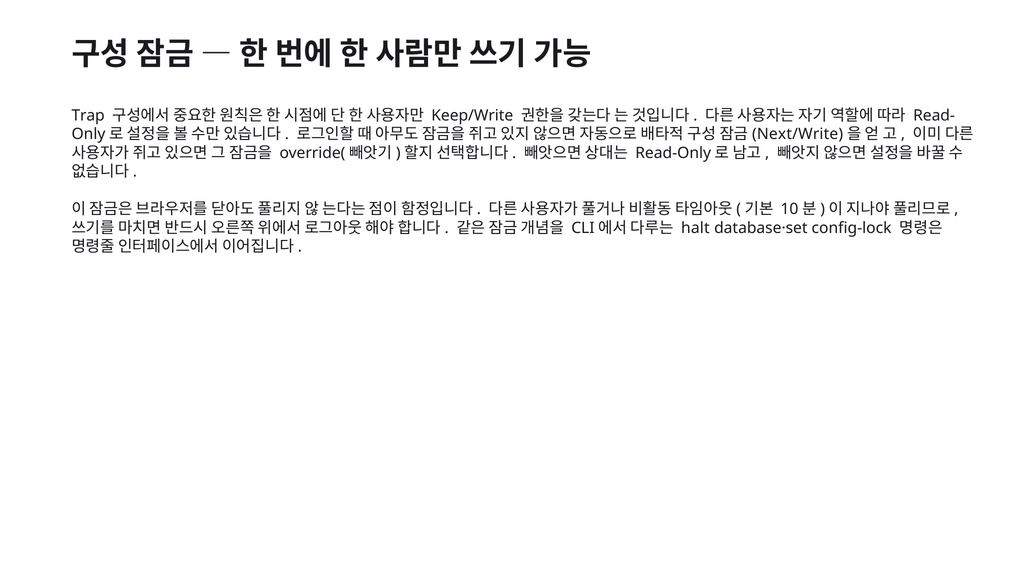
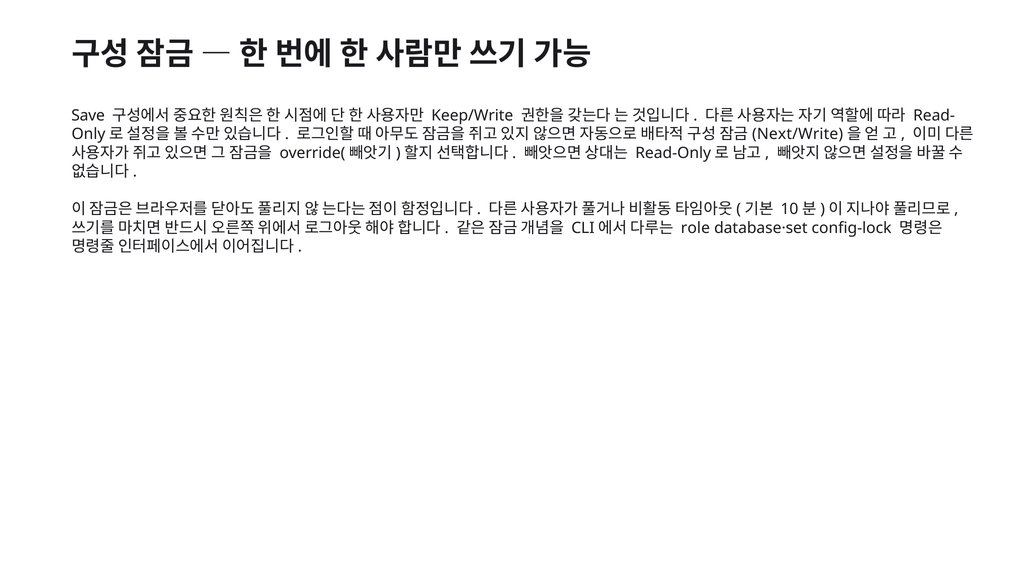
Trap: Trap -> Save
halt: halt -> role
